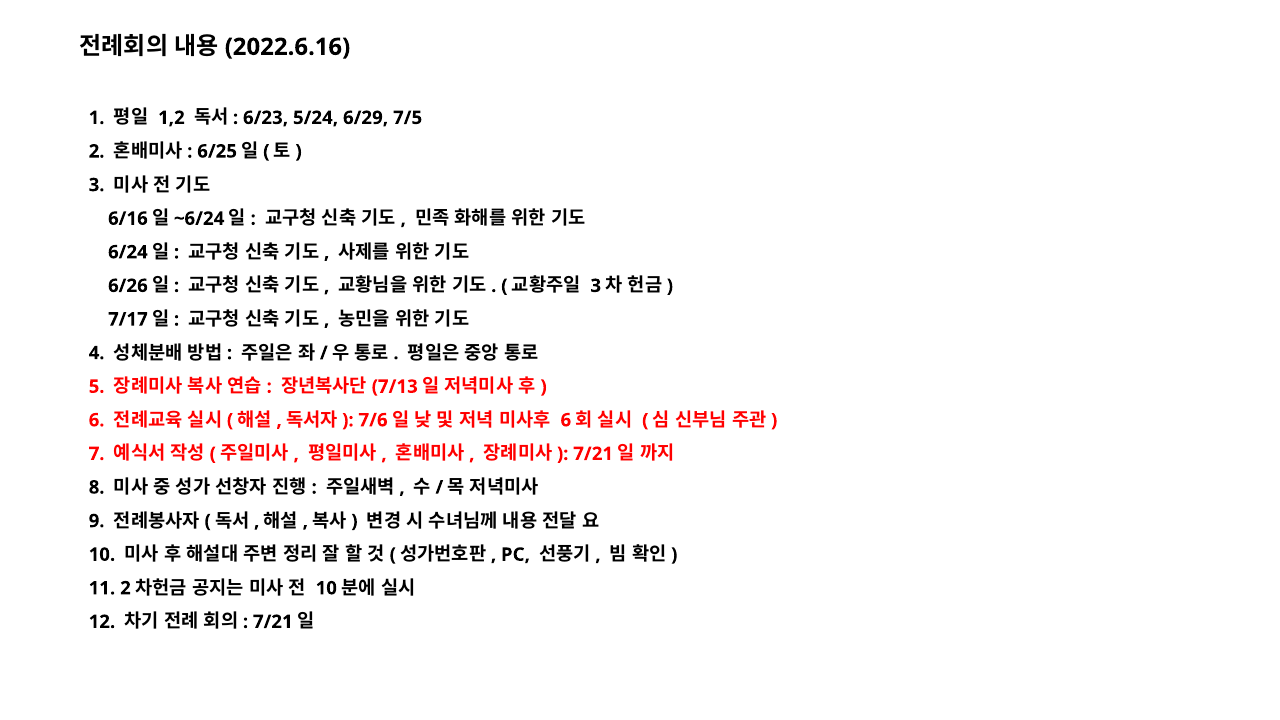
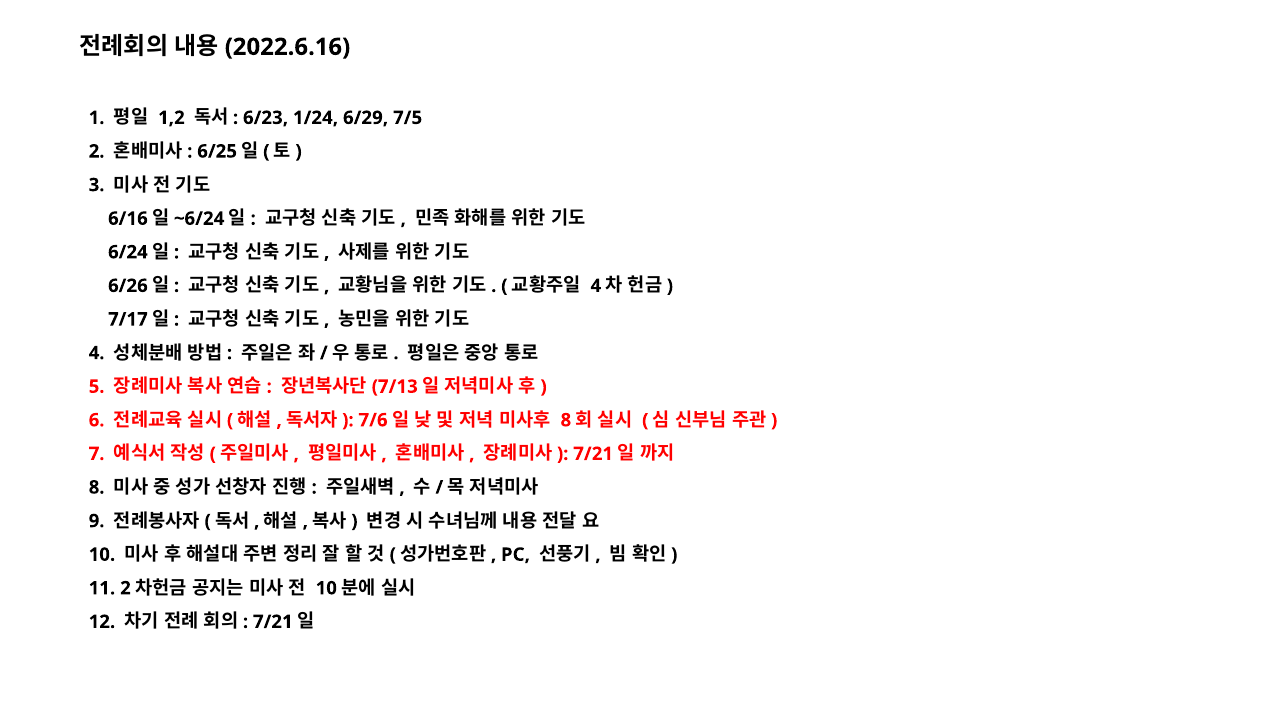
5/24: 5/24 -> 1/24
3 at (596, 286): 3 -> 4
6 at (566, 420): 6 -> 8
